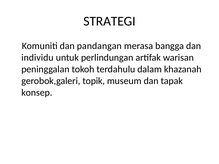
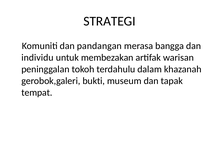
perlindungan: perlindungan -> membezakan
topik: topik -> bukti
konsep: konsep -> tempat
